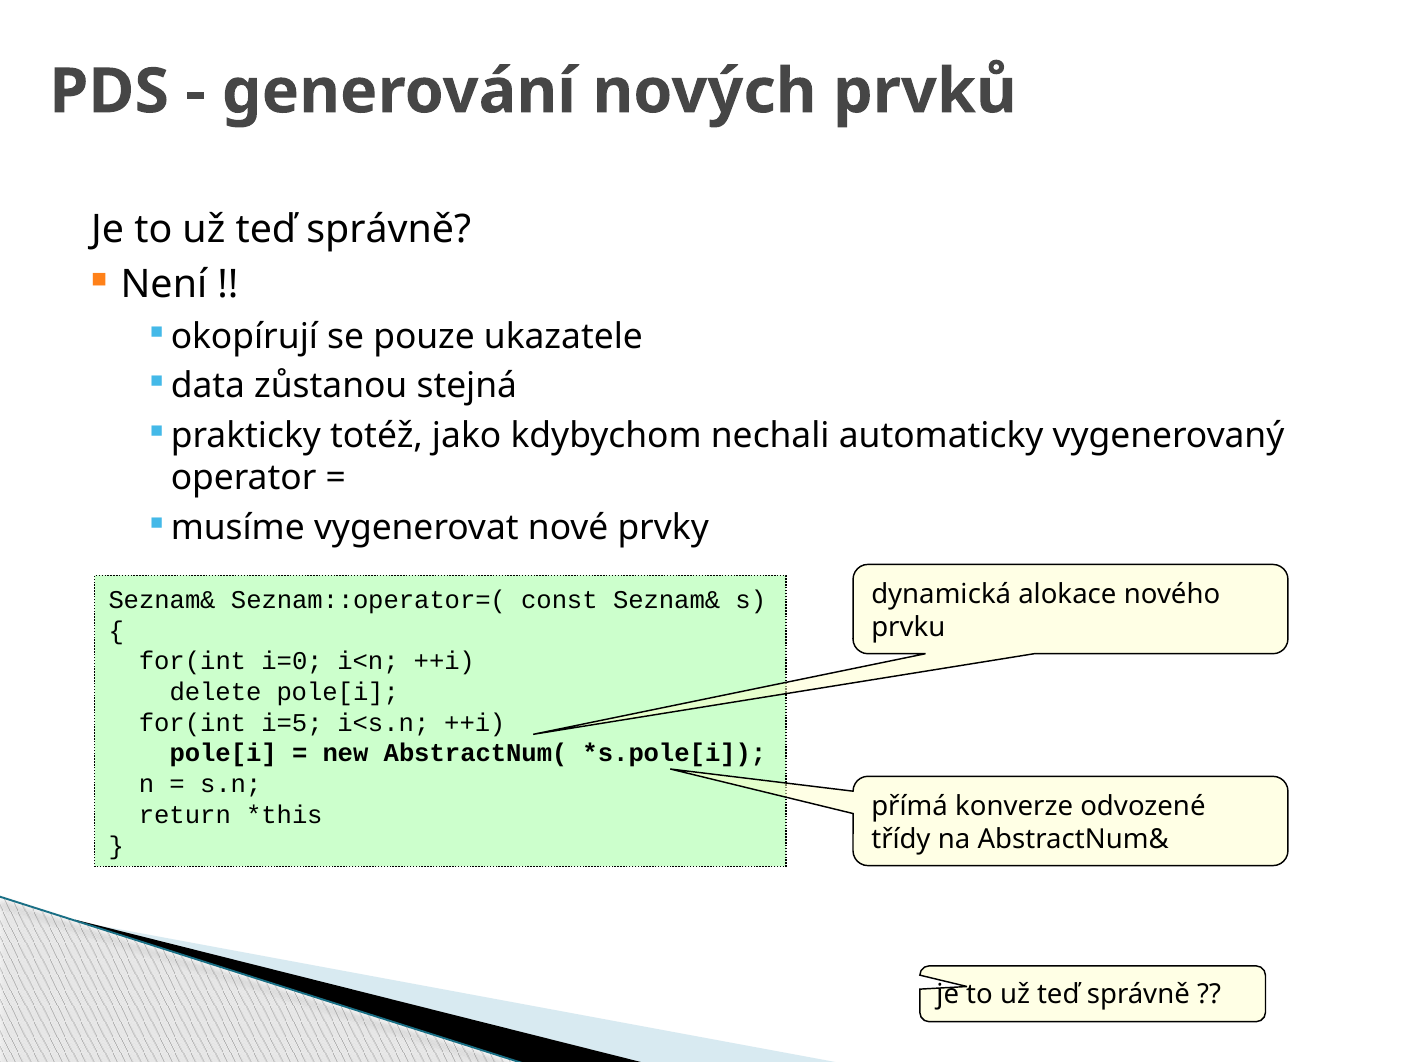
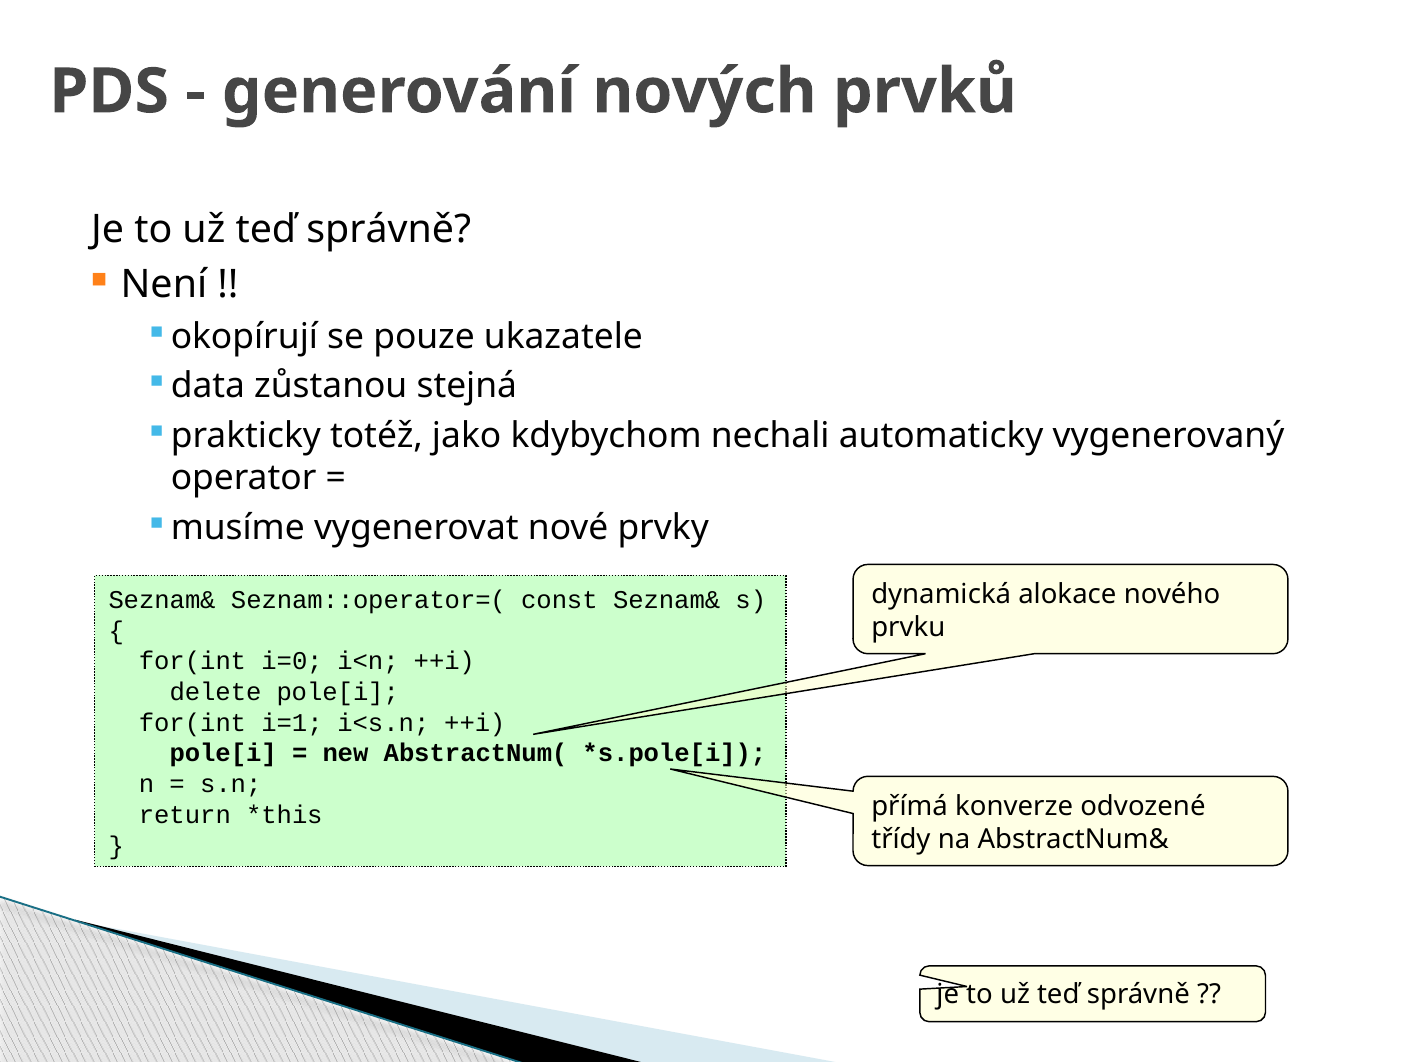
i=5: i=5 -> i=1
